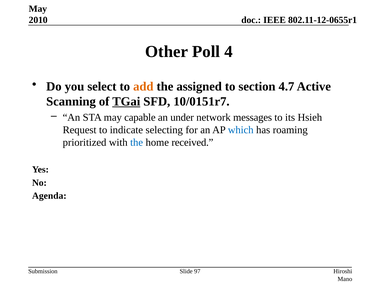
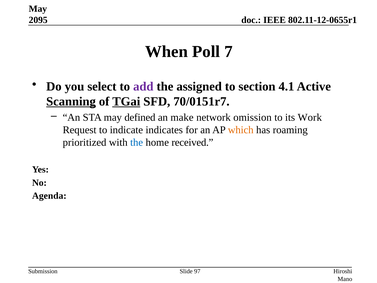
2010: 2010 -> 2095
Other: Other -> When
4: 4 -> 7
add colour: orange -> purple
4.7: 4.7 -> 4.1
Scanning underline: none -> present
10/0151r7: 10/0151r7 -> 70/0151r7
capable: capable -> defined
under: under -> make
messages: messages -> omission
Hsieh: Hsieh -> Work
selecting: selecting -> indicates
which colour: blue -> orange
